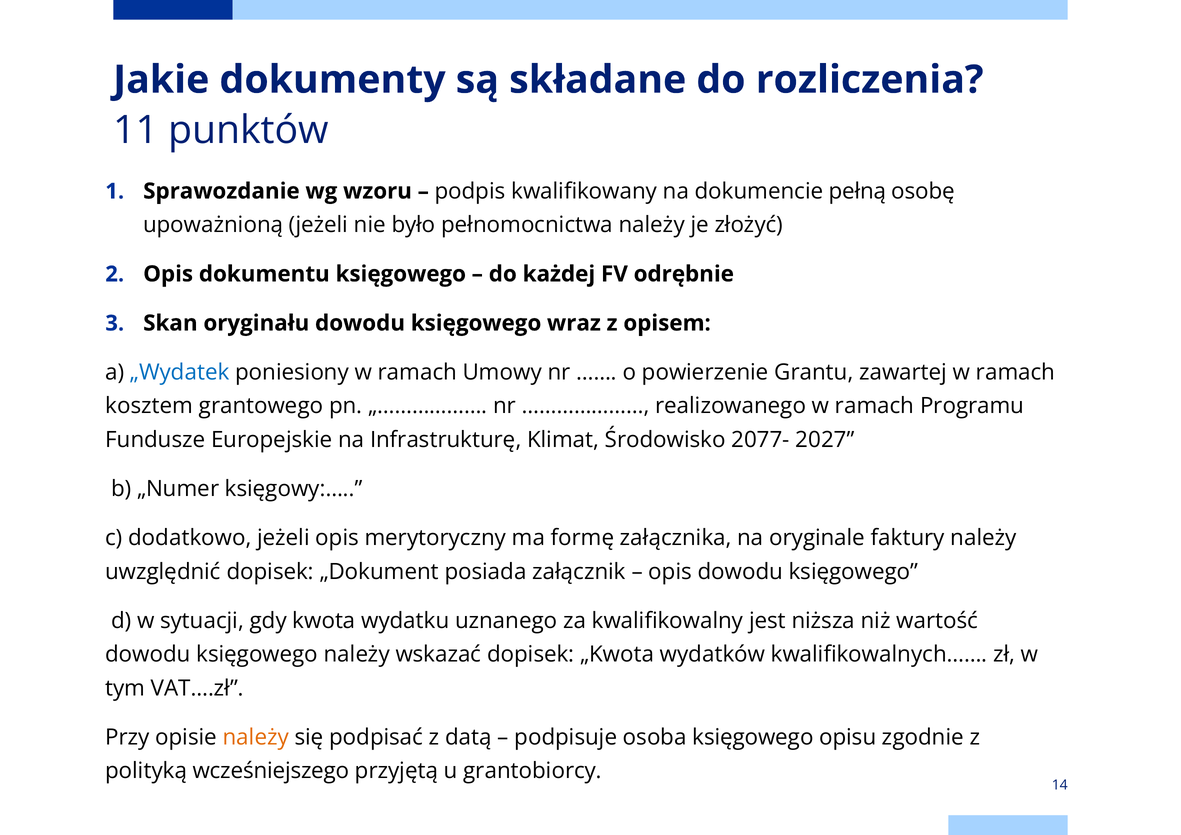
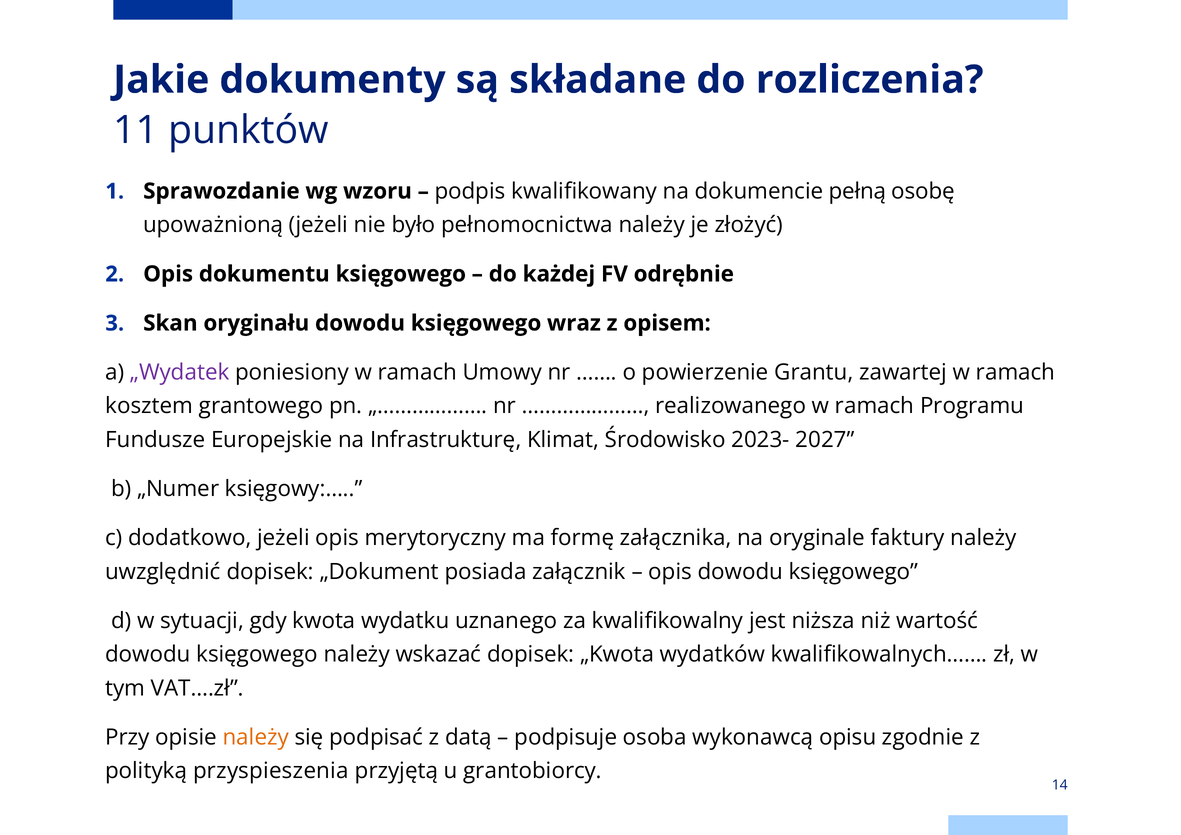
„Wydatek colour: blue -> purple
2077-: 2077- -> 2023-
osoba księgowego: księgowego -> wykonawcą
wcześniejszego: wcześniejszego -> przyspieszenia
